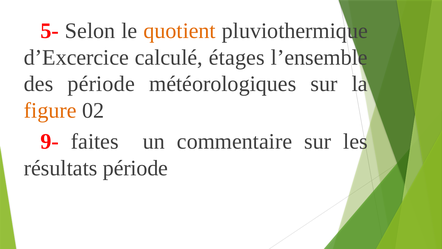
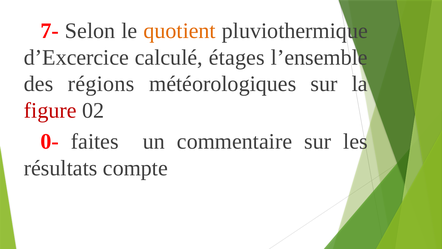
5-: 5- -> 7-
des période: période -> régions
figure colour: orange -> red
9-: 9- -> 0-
résultats période: période -> compte
